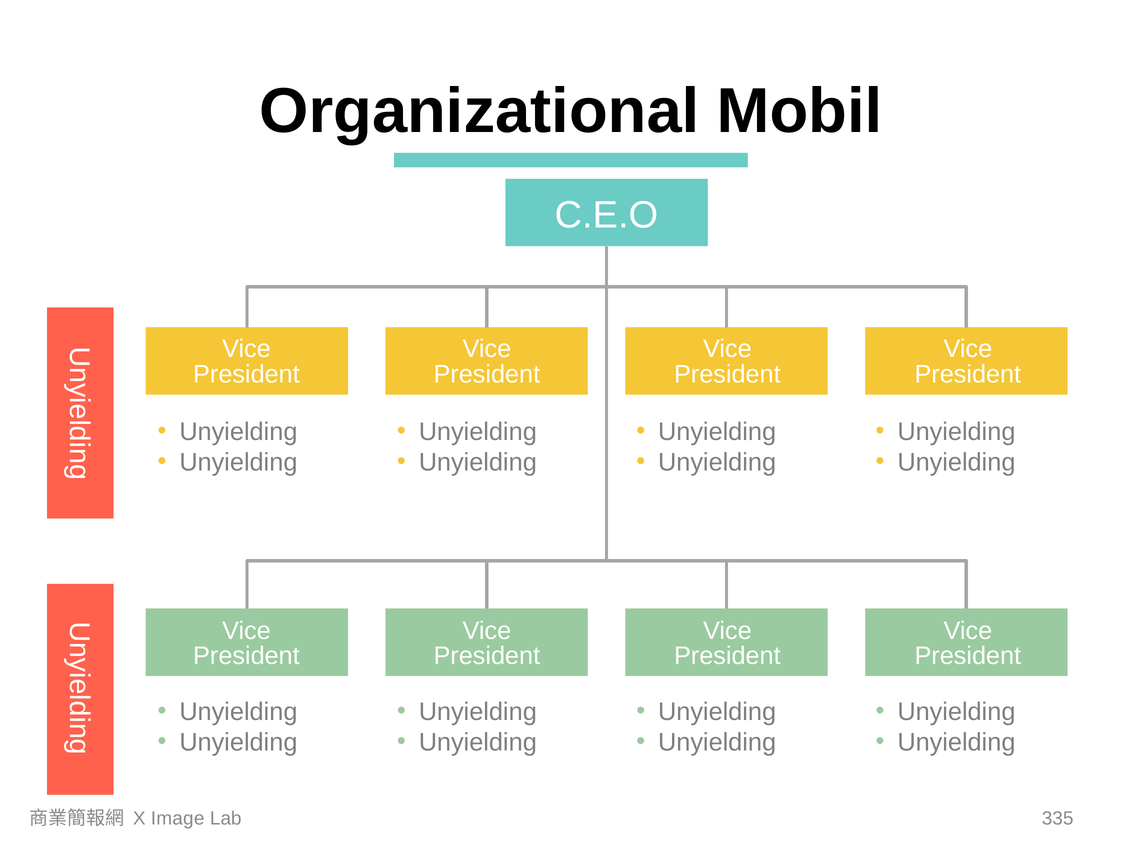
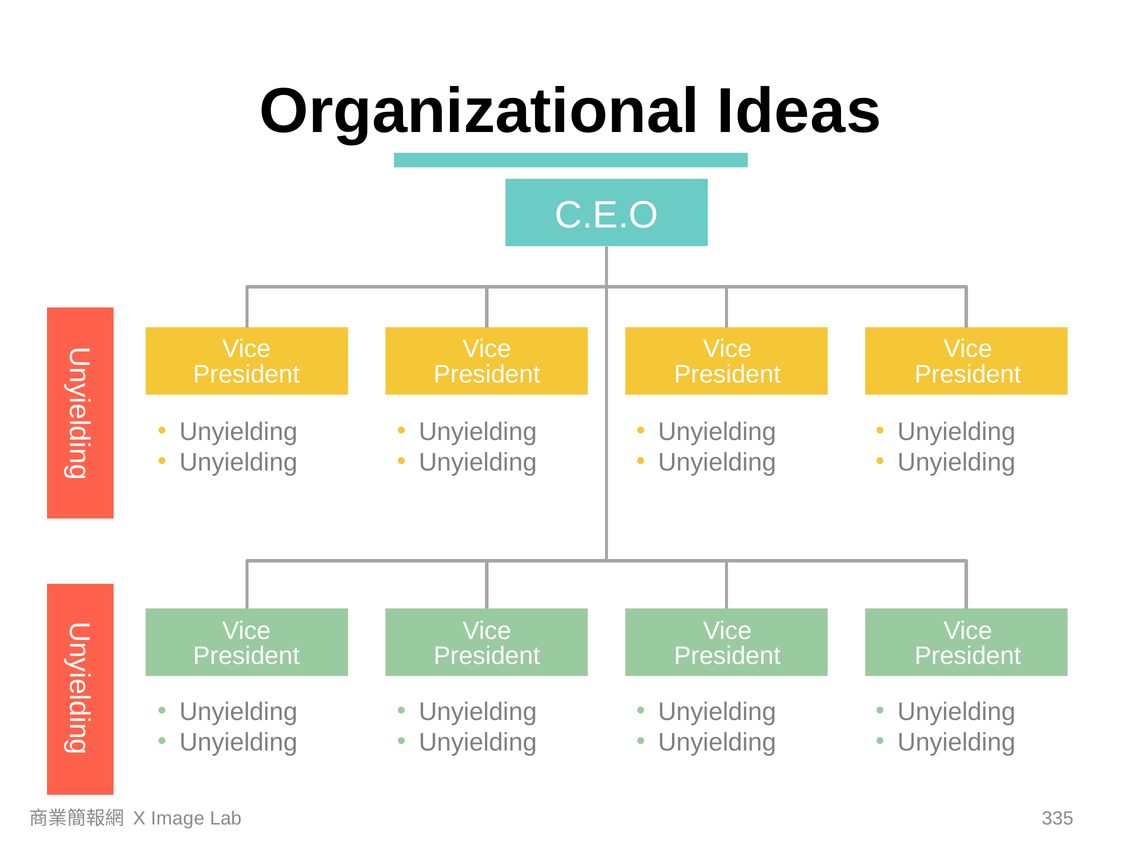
Mobil: Mobil -> Ideas
